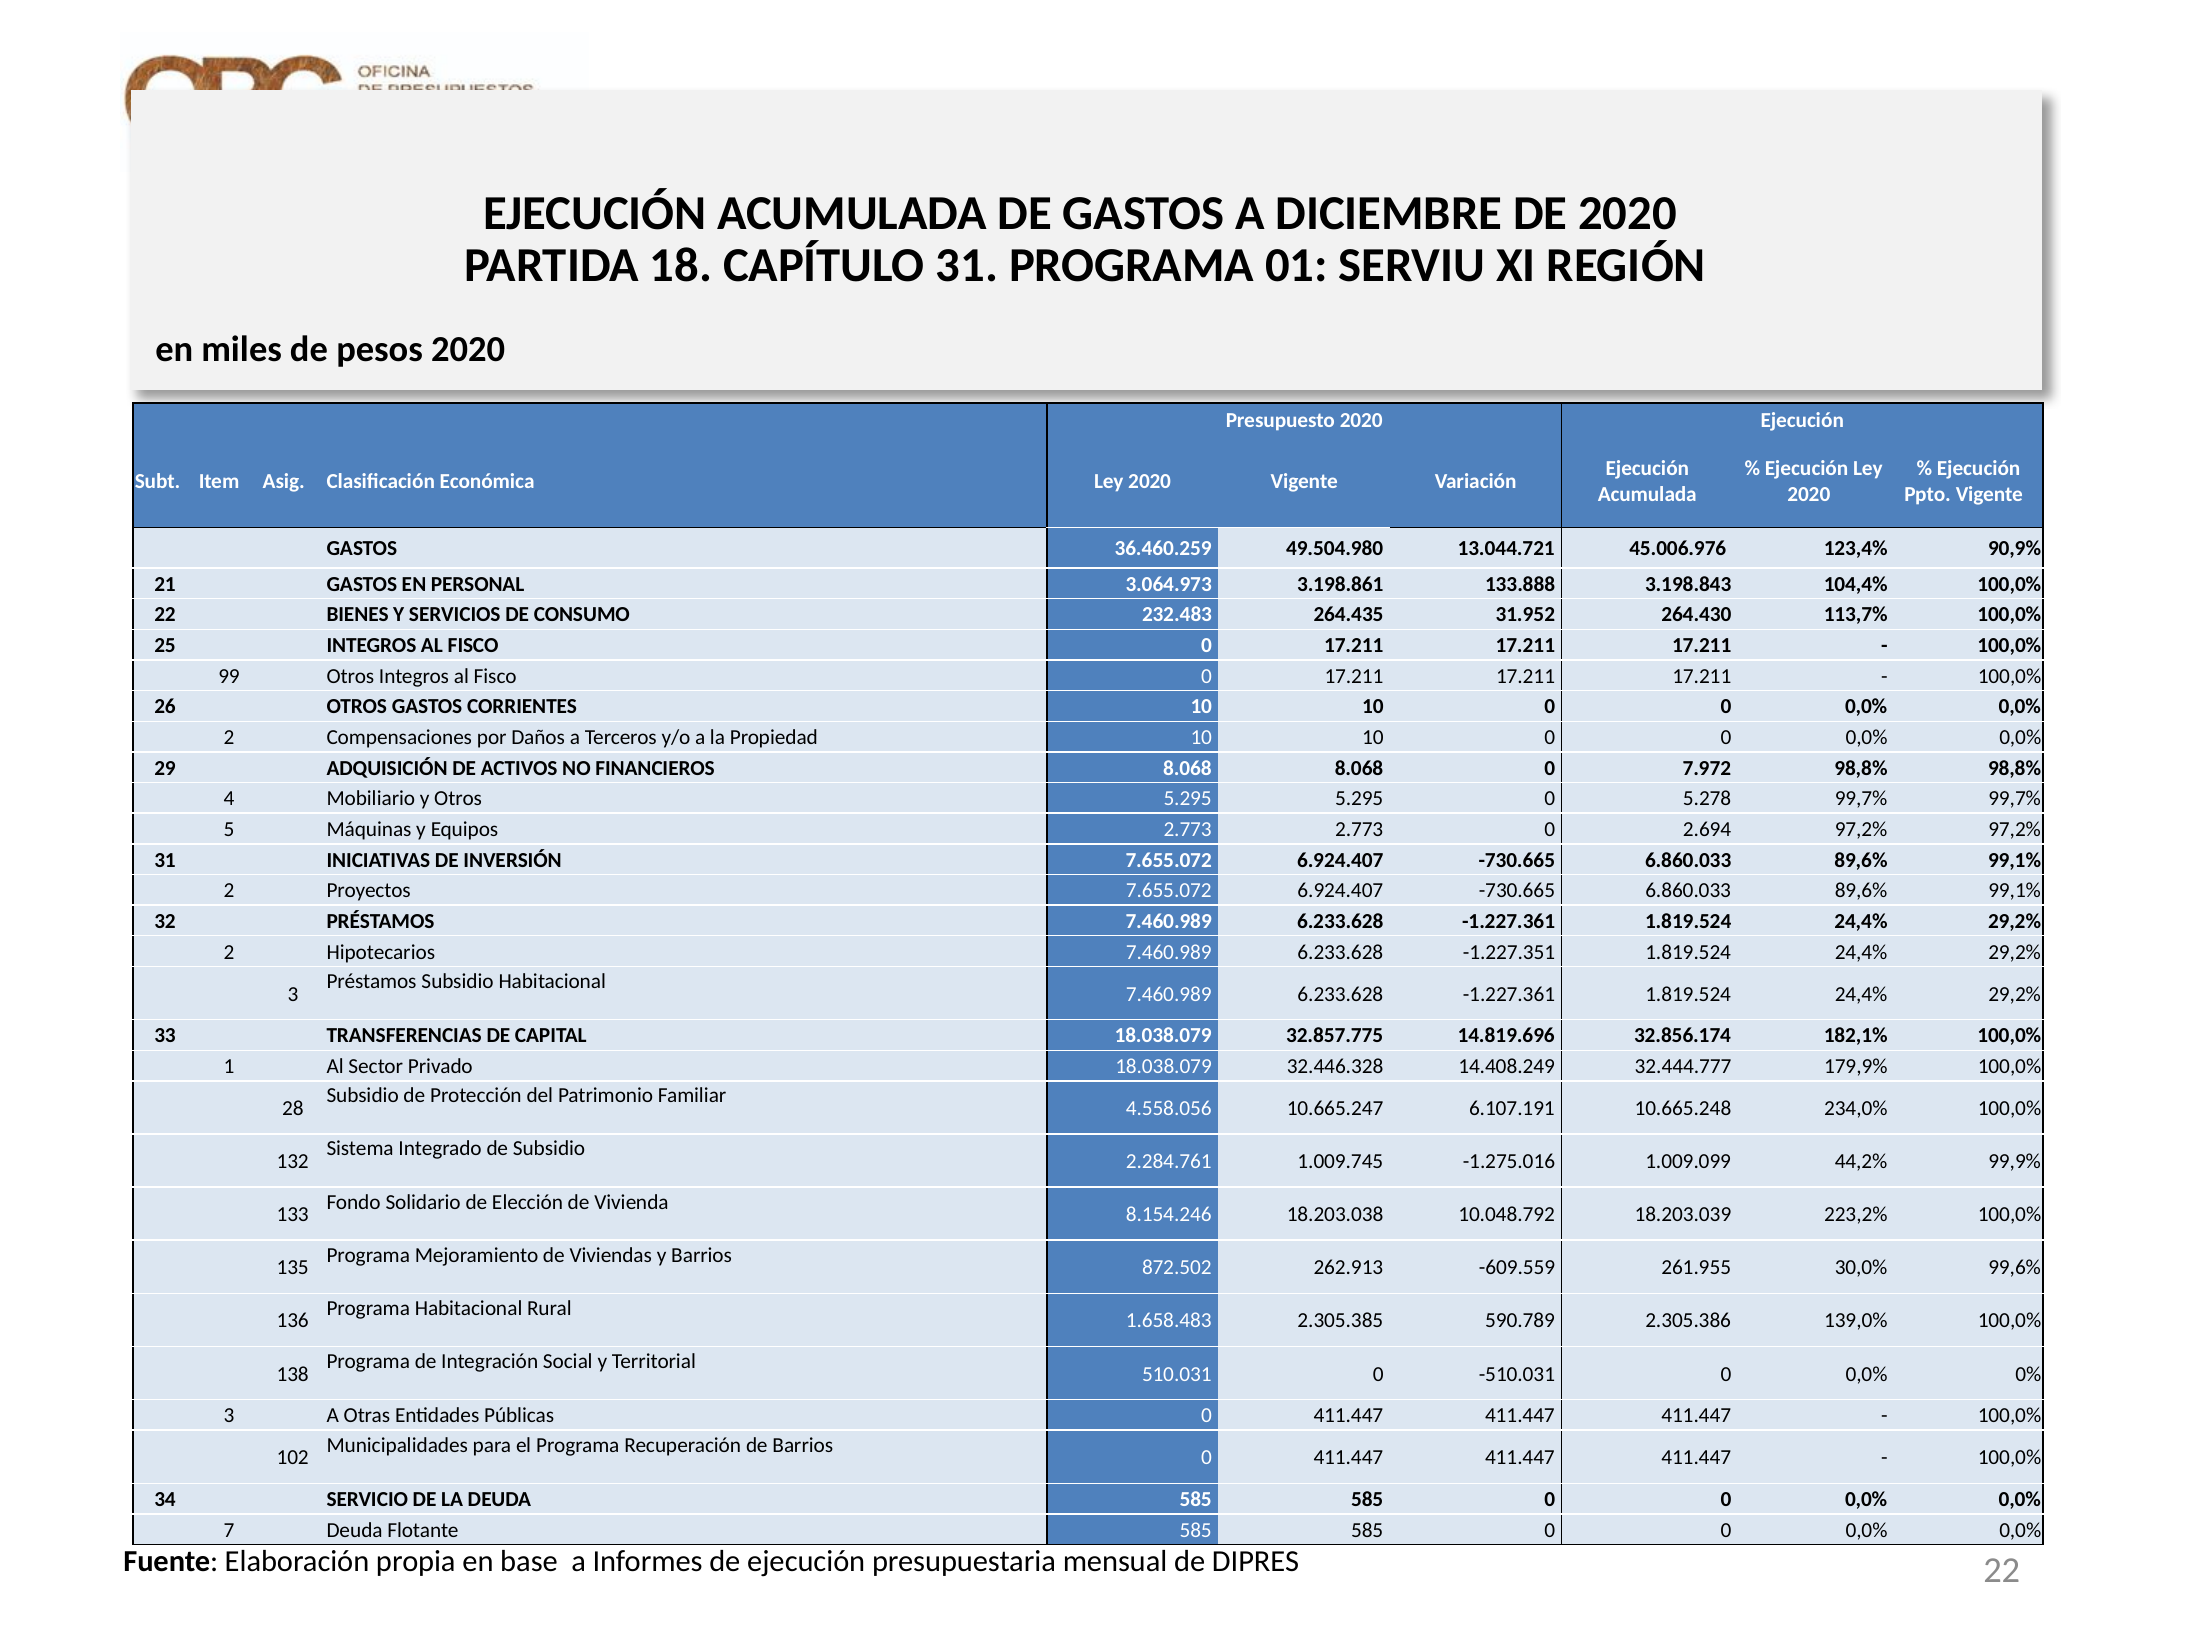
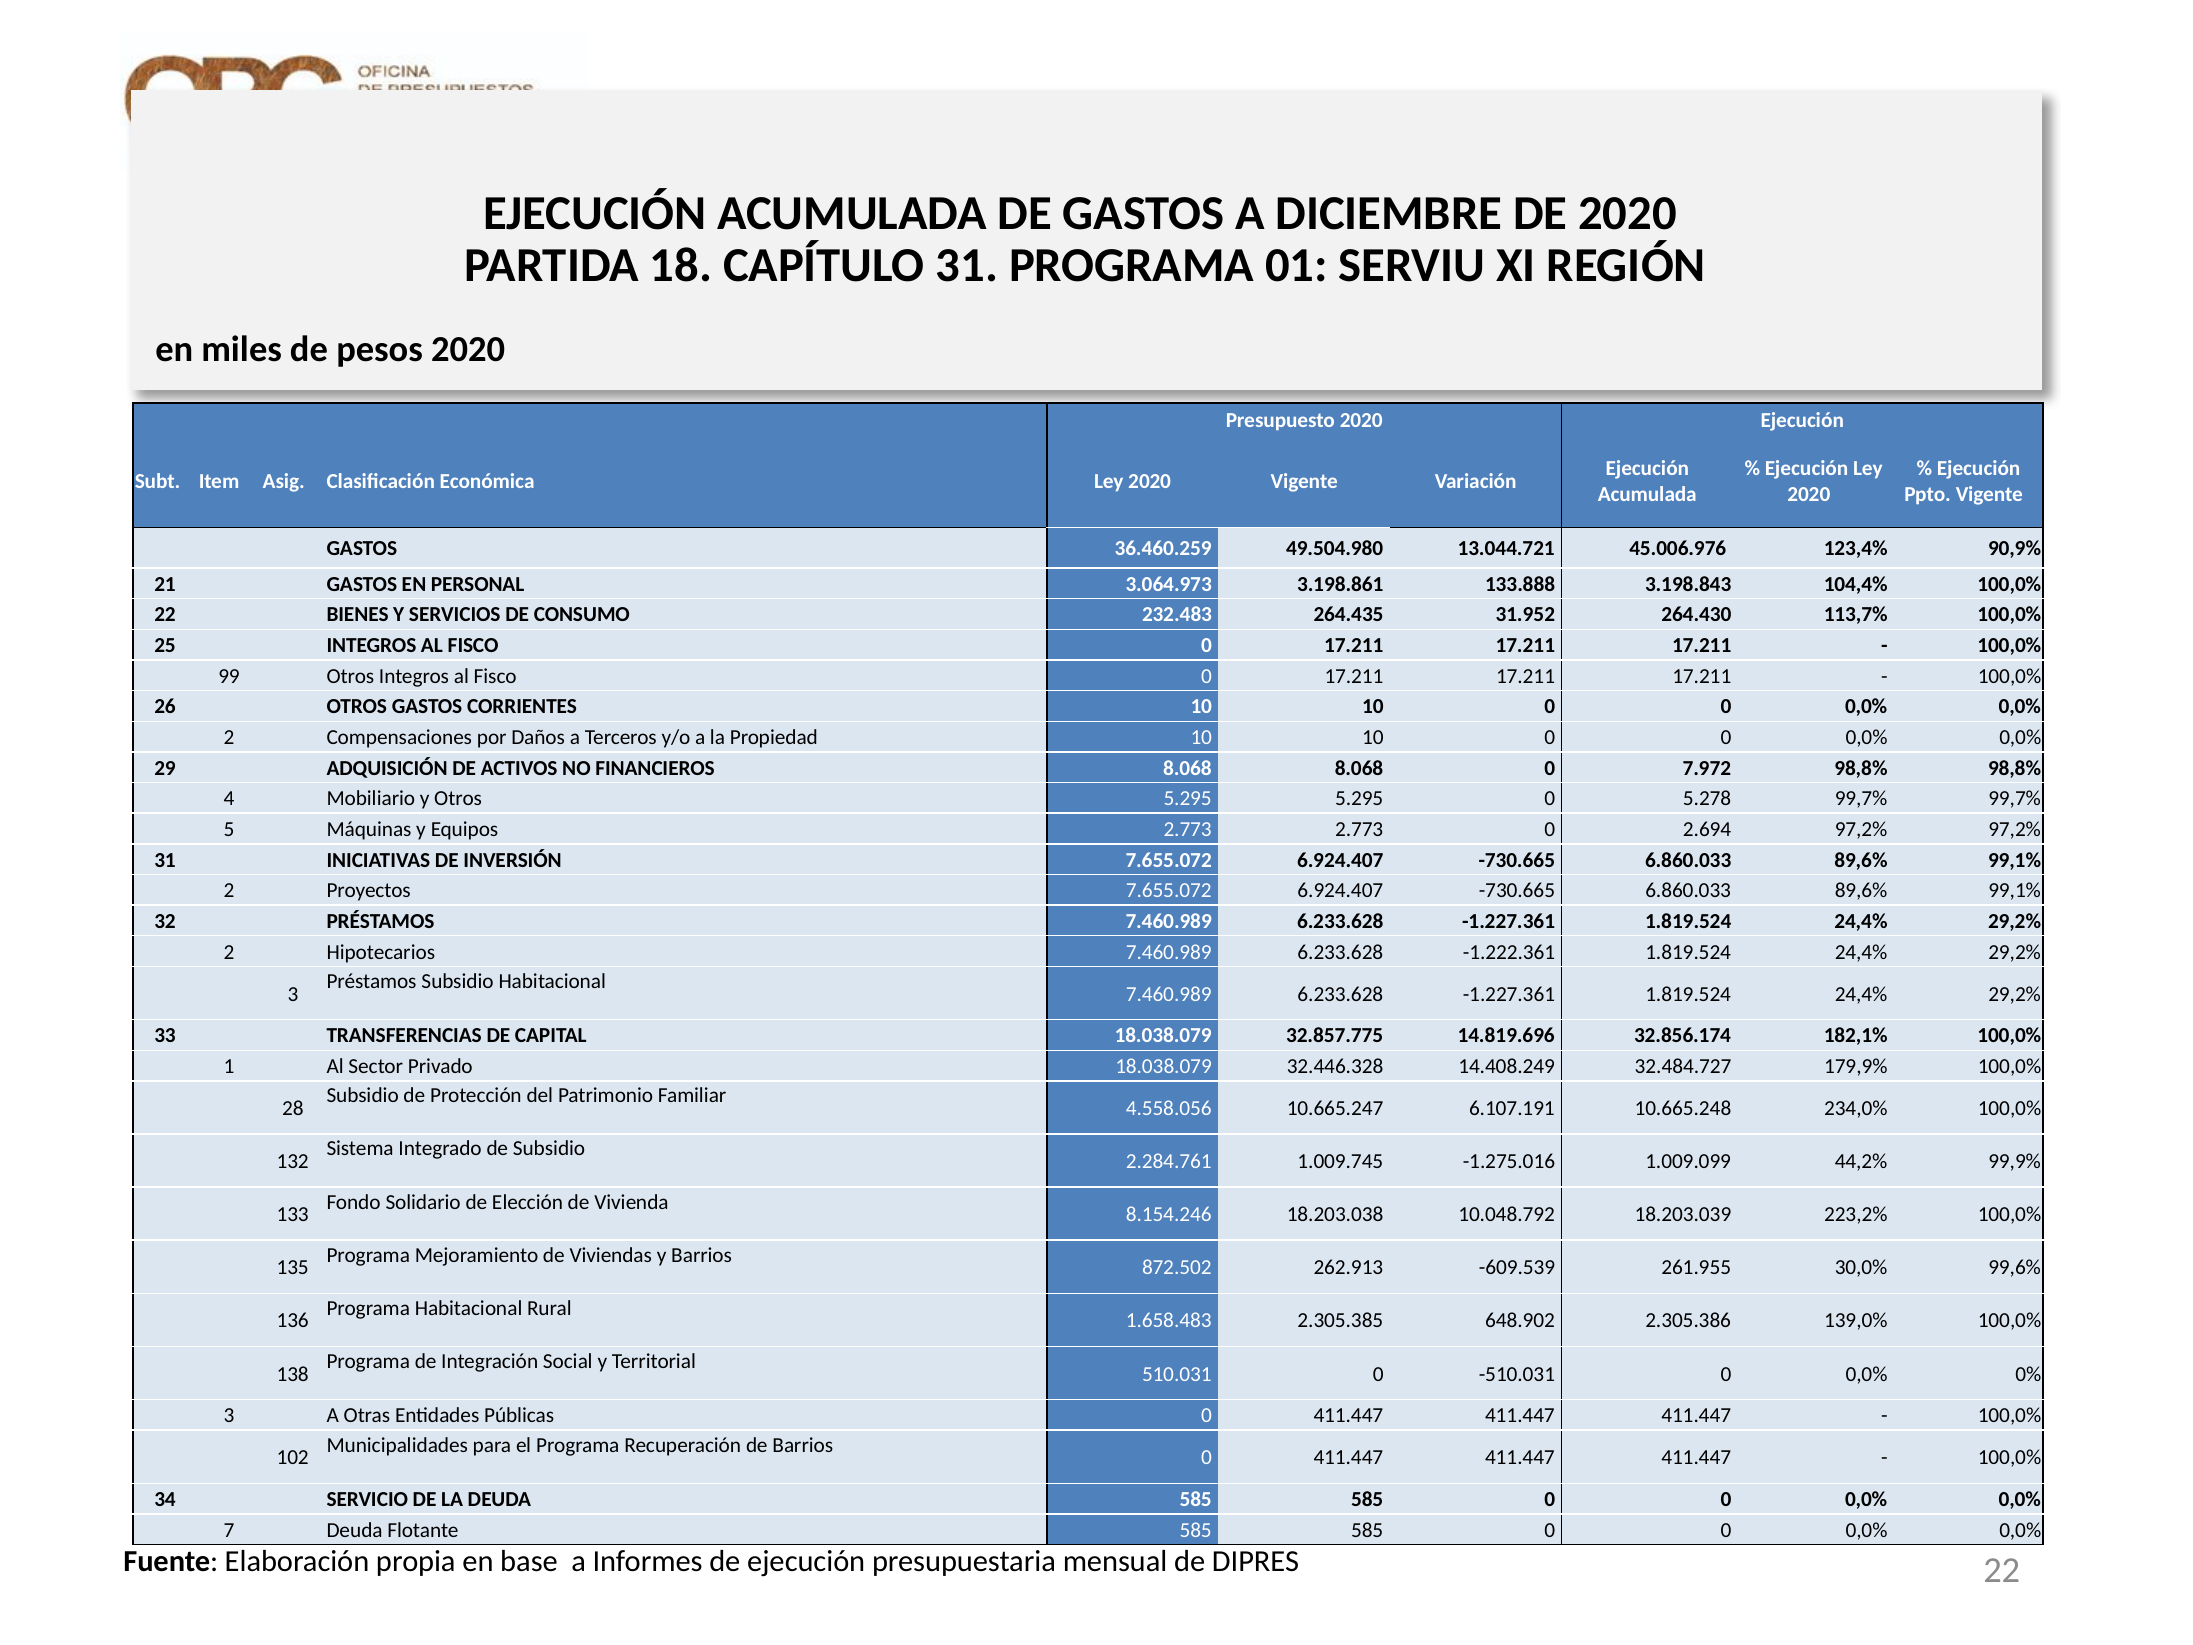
-1.227.351: -1.227.351 -> -1.222.361
32.444.777: 32.444.777 -> 32.484.727
-609.559: -609.559 -> -609.539
590.789: 590.789 -> 648.902
